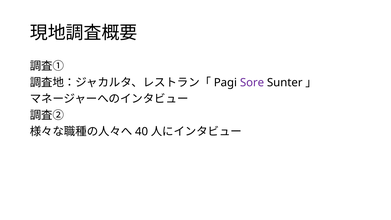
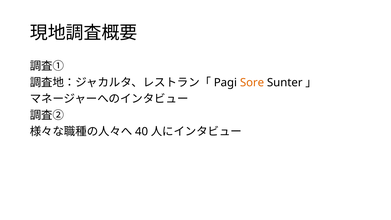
Sore colour: purple -> orange
